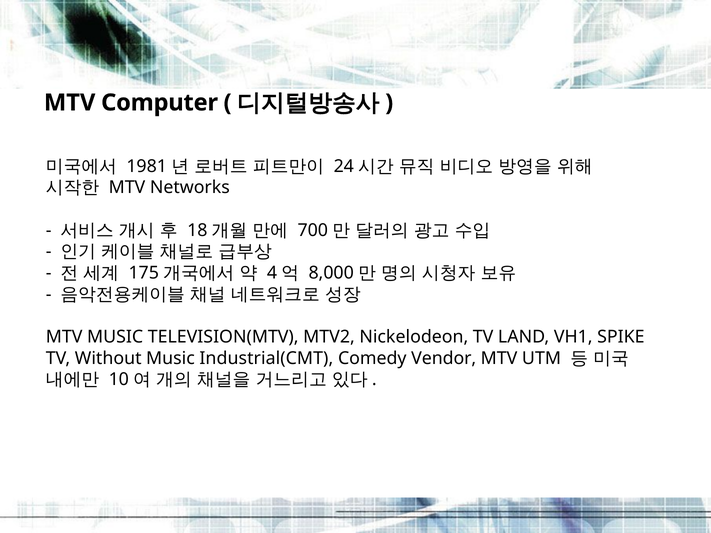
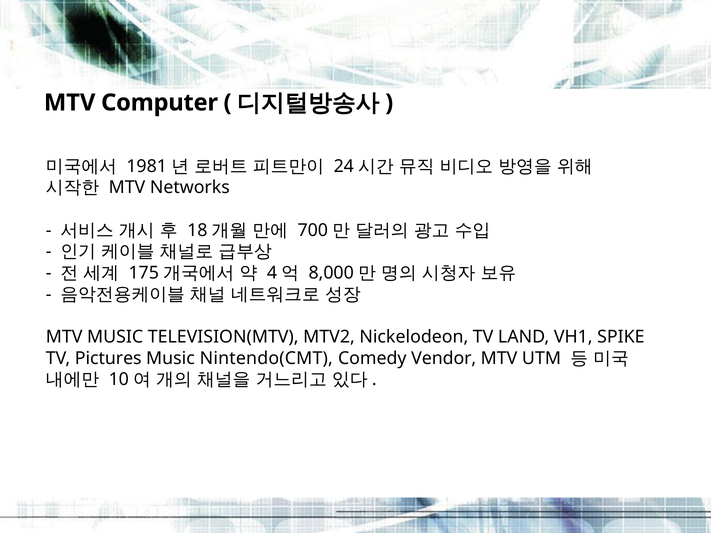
Without: Without -> Pictures
Industrial(CMT: Industrial(CMT -> Nintendo(CMT
